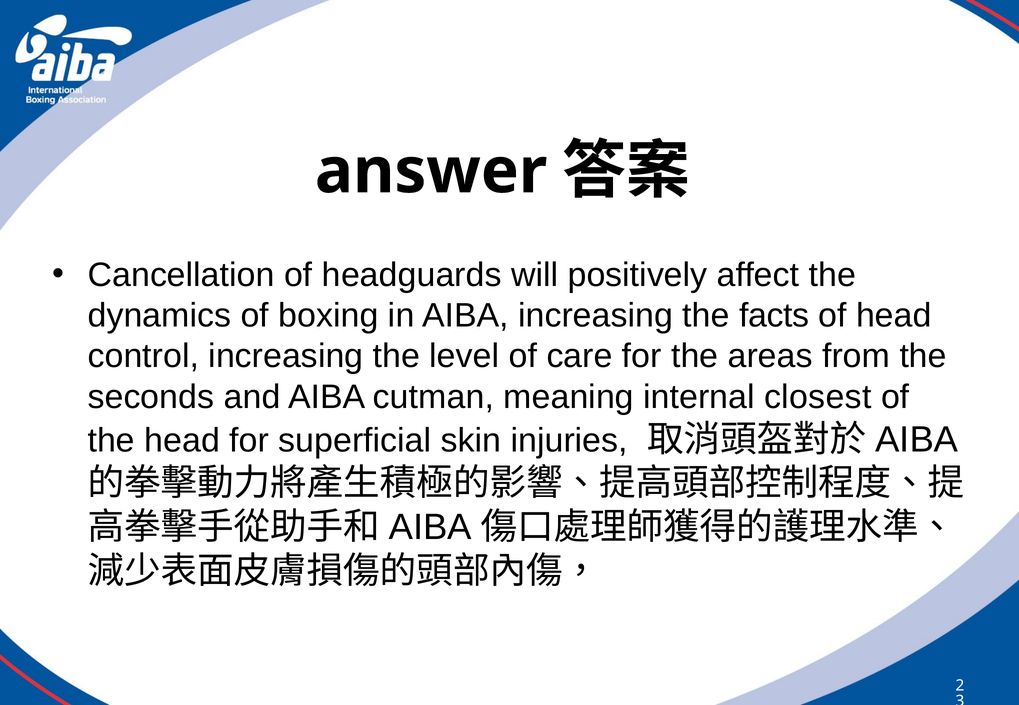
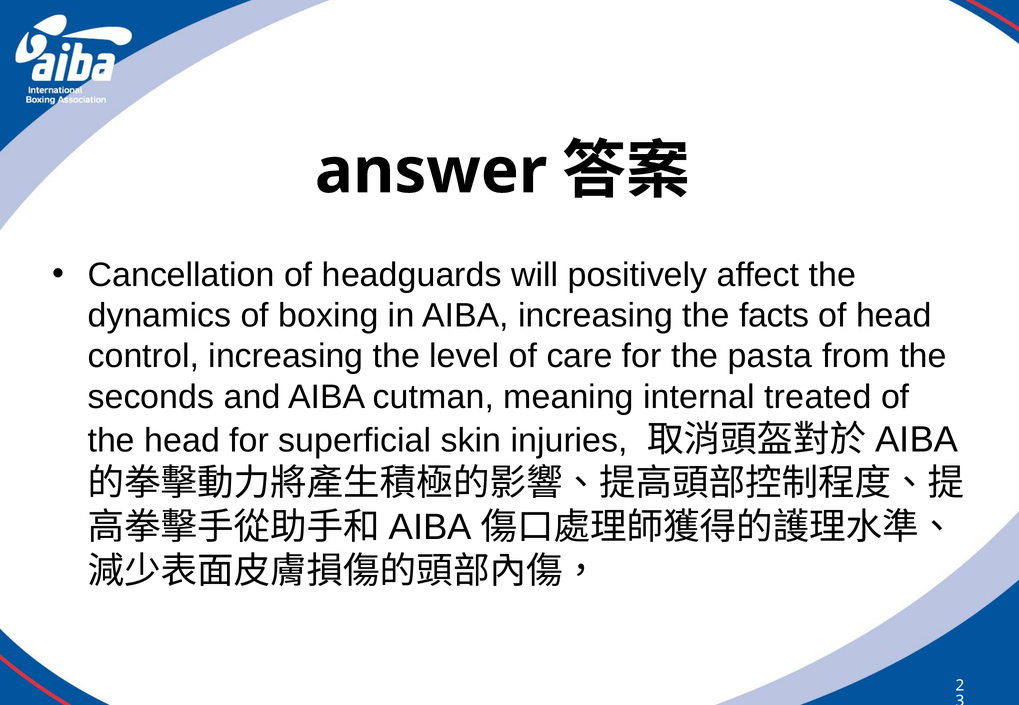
areas: areas -> pasta
closest: closest -> treated
